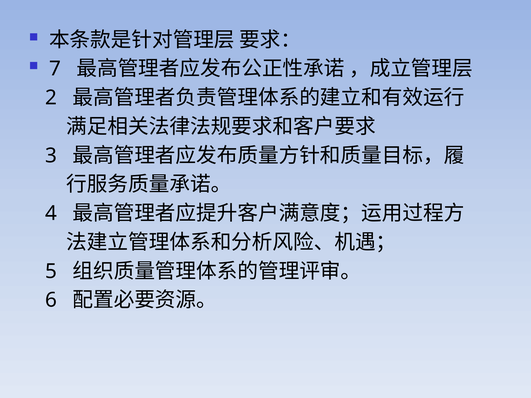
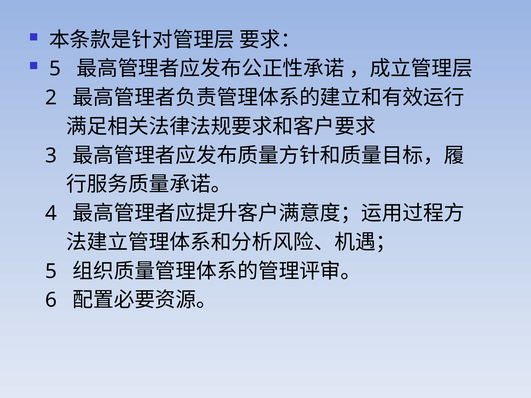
7 at (55, 69): 7 -> 5
